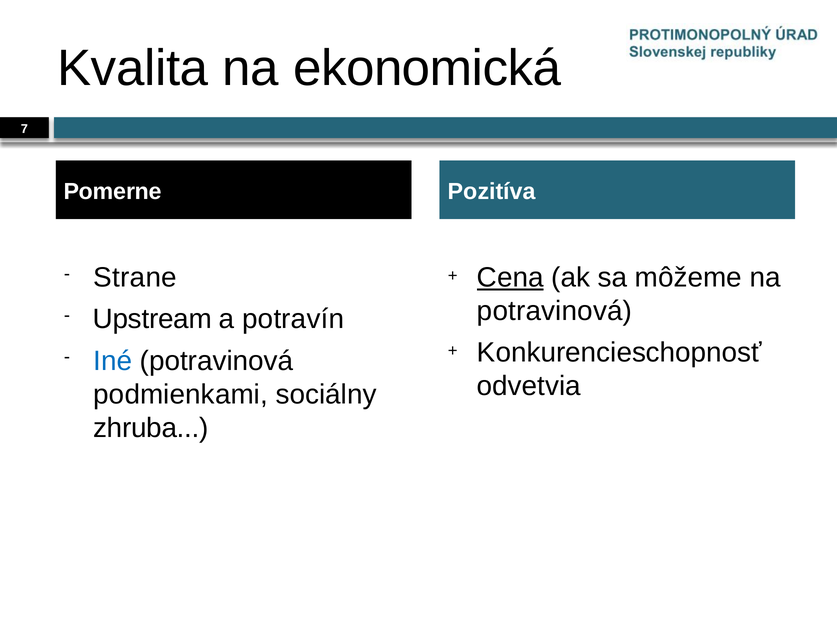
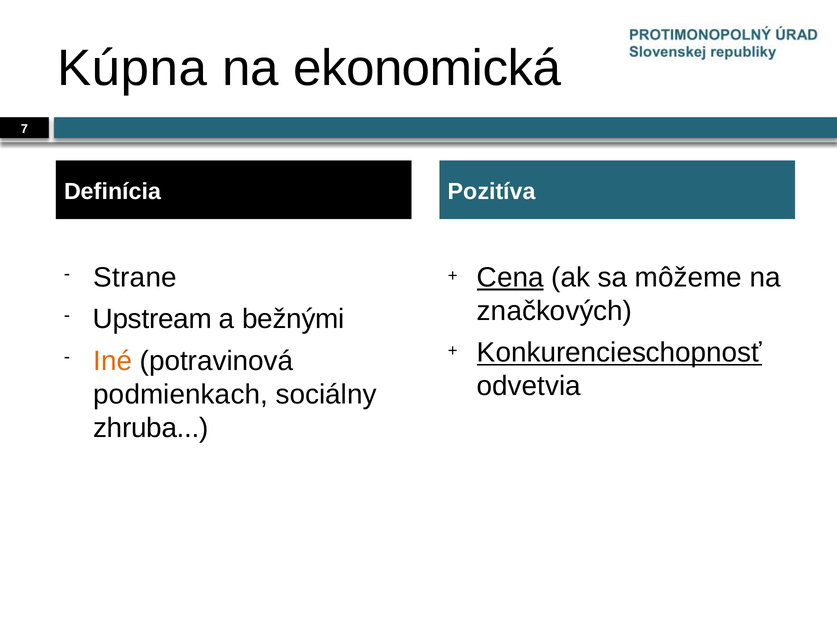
Kvalita: Kvalita -> Kúpna
Pomerne: Pomerne -> Definícia
potravinová at (555, 311): potravinová -> značkových
potravín: potravín -> bežnými
Konkurencieschopnosť underline: none -> present
Iné colour: blue -> orange
podmienkami: podmienkami -> podmienkach
